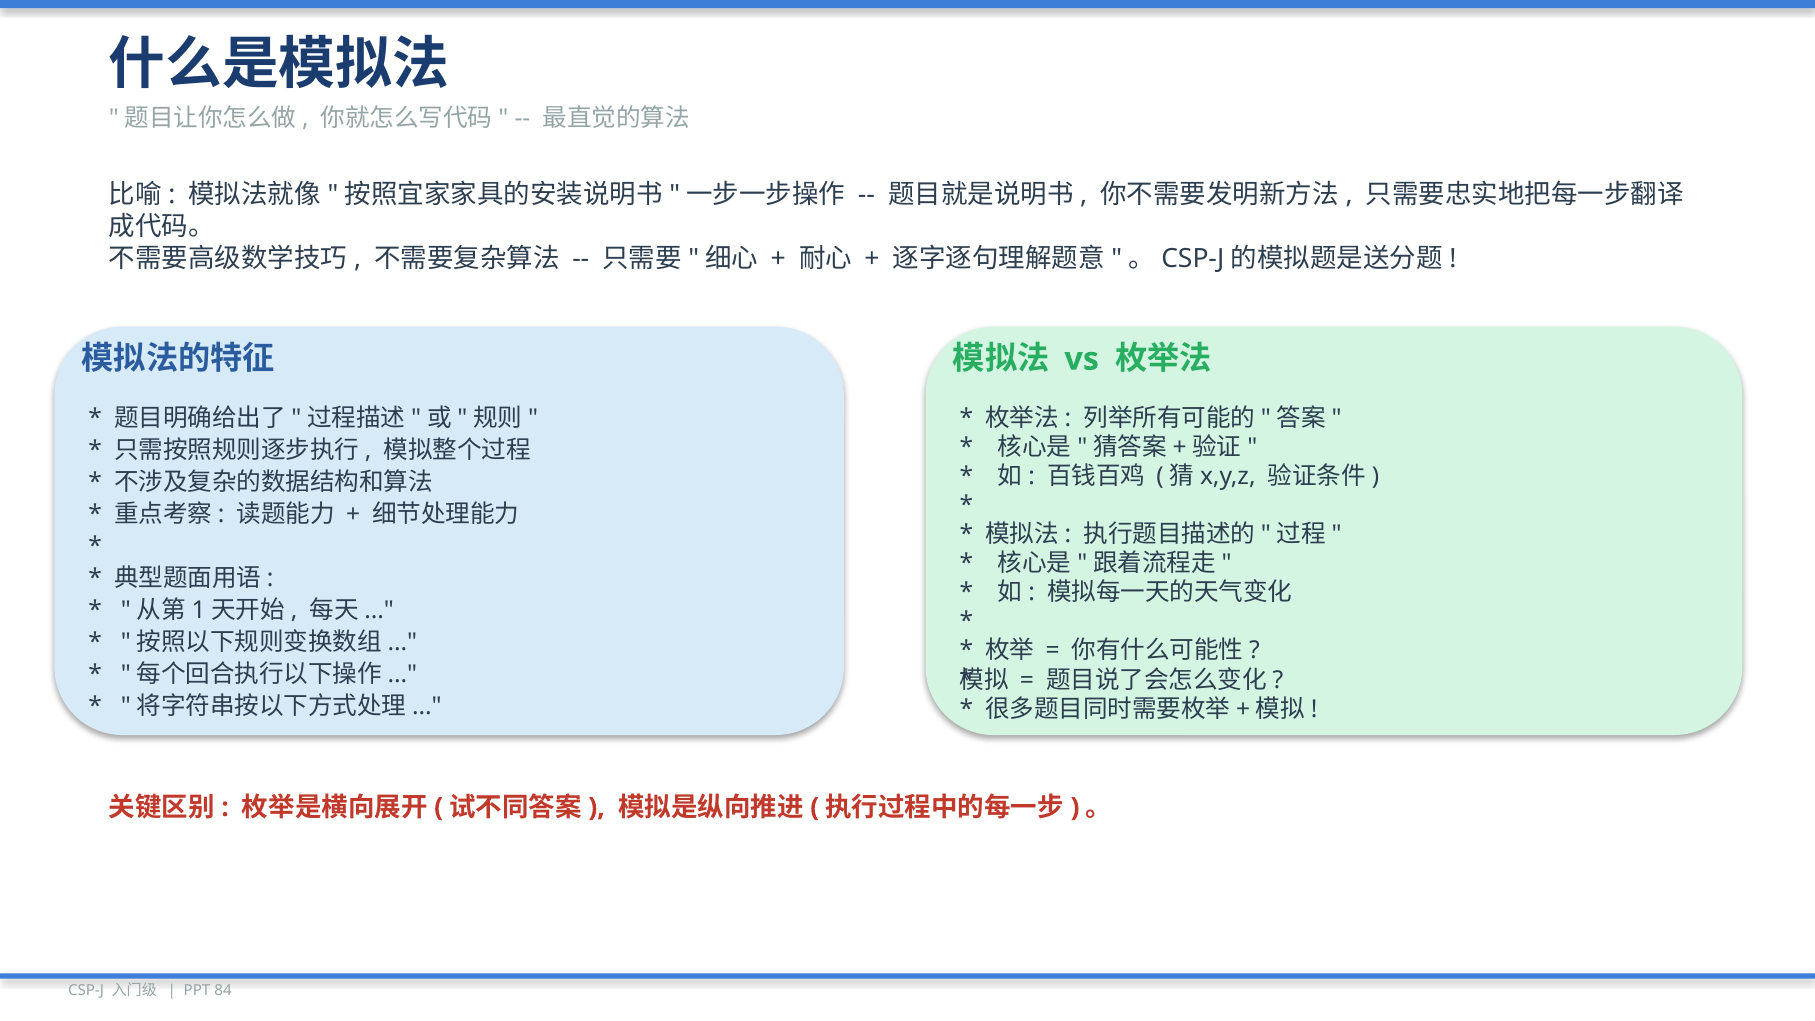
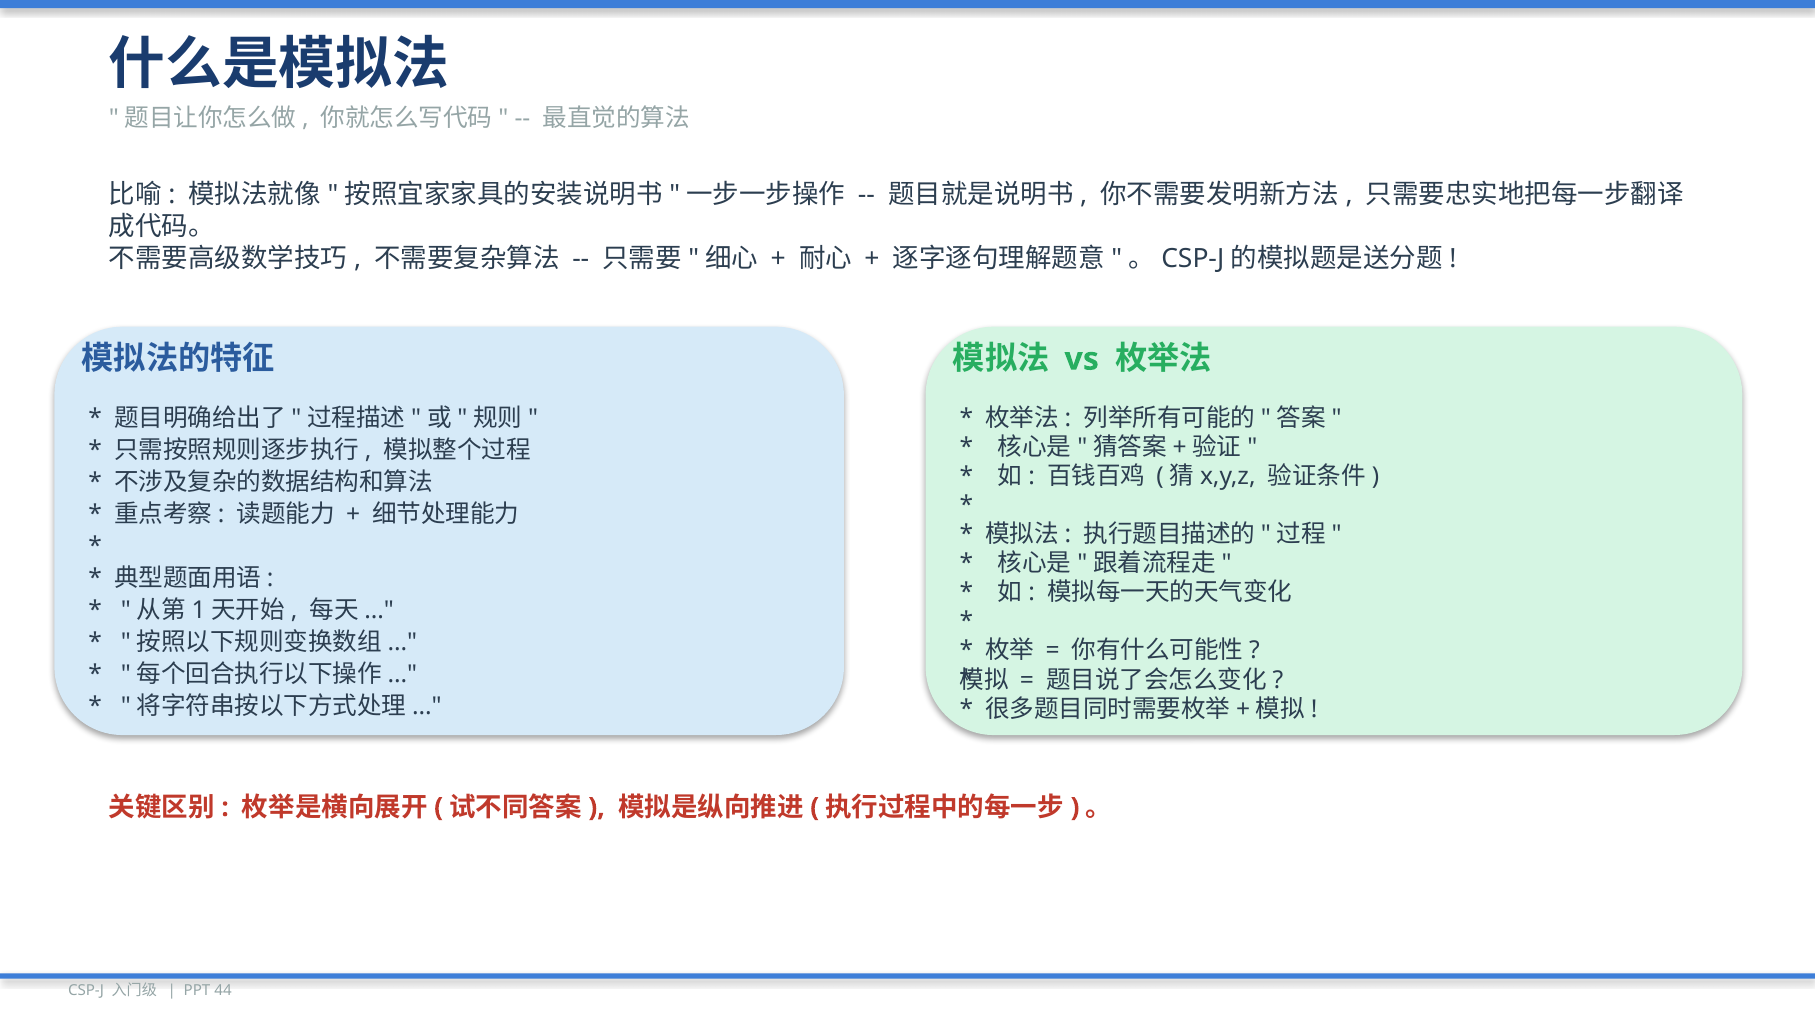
84: 84 -> 44
